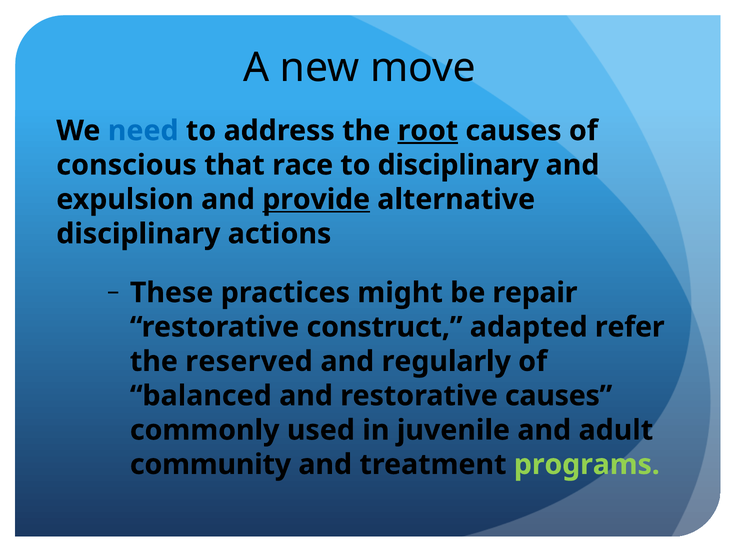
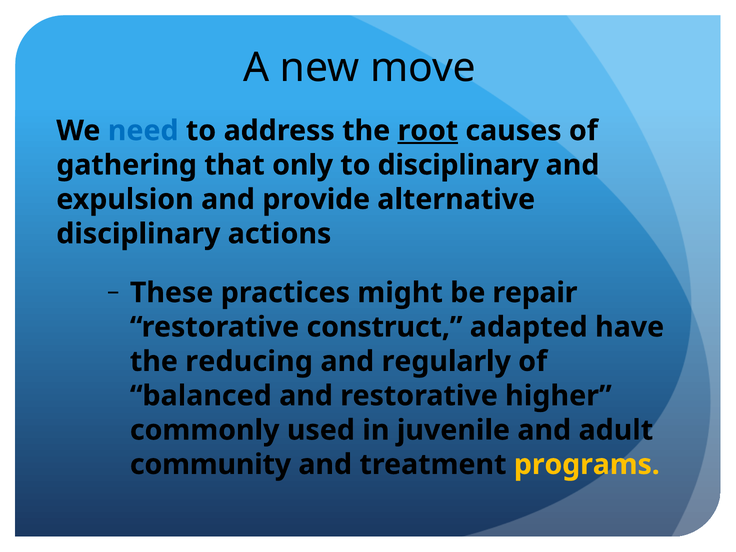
conscious: conscious -> gathering
race: race -> only
provide underline: present -> none
refer: refer -> have
reserved: reserved -> reducing
restorative causes: causes -> higher
programs colour: light green -> yellow
